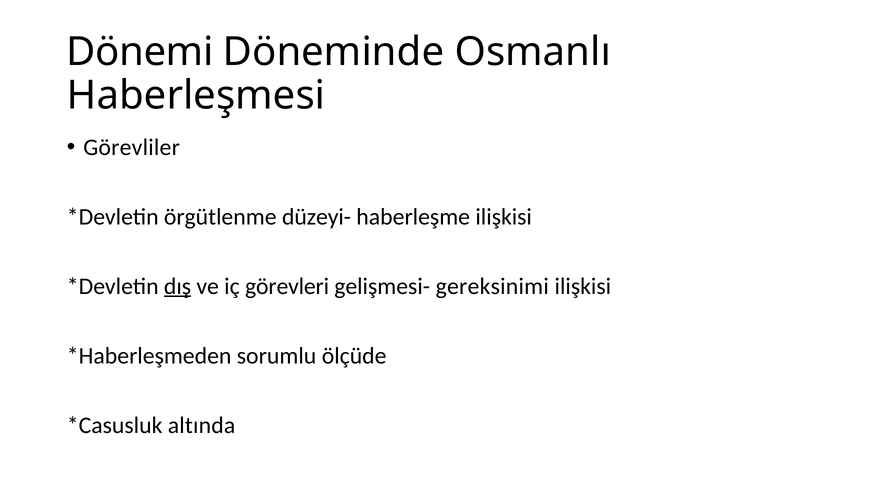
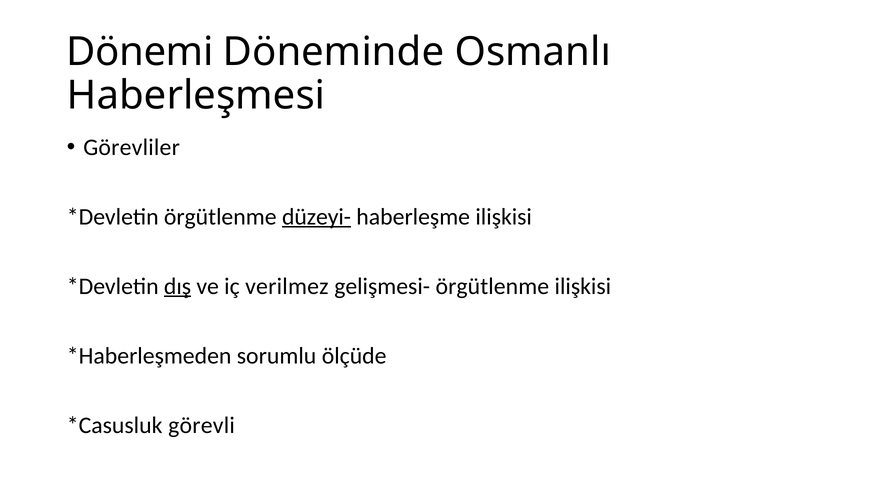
düzeyi- underline: none -> present
görevleri: görevleri -> verilmez
gelişmesi- gereksinimi: gereksinimi -> örgütlenme
altında: altında -> görevli
